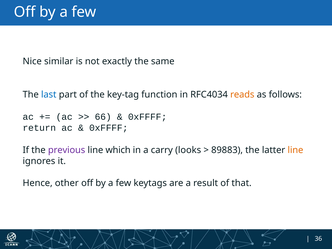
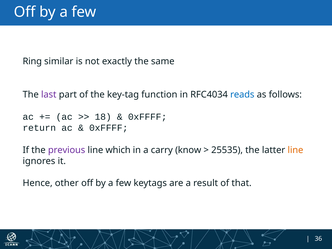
Nice: Nice -> Ring
last colour: blue -> purple
reads colour: orange -> blue
66: 66 -> 18
looks: looks -> know
89883: 89883 -> 25535
